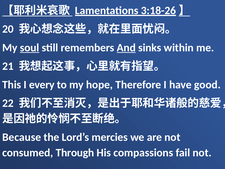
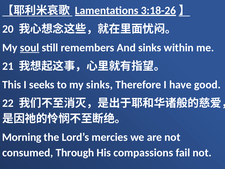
And underline: present -> none
every: every -> seeks
my hope: hope -> sinks
Because: Because -> Morning
